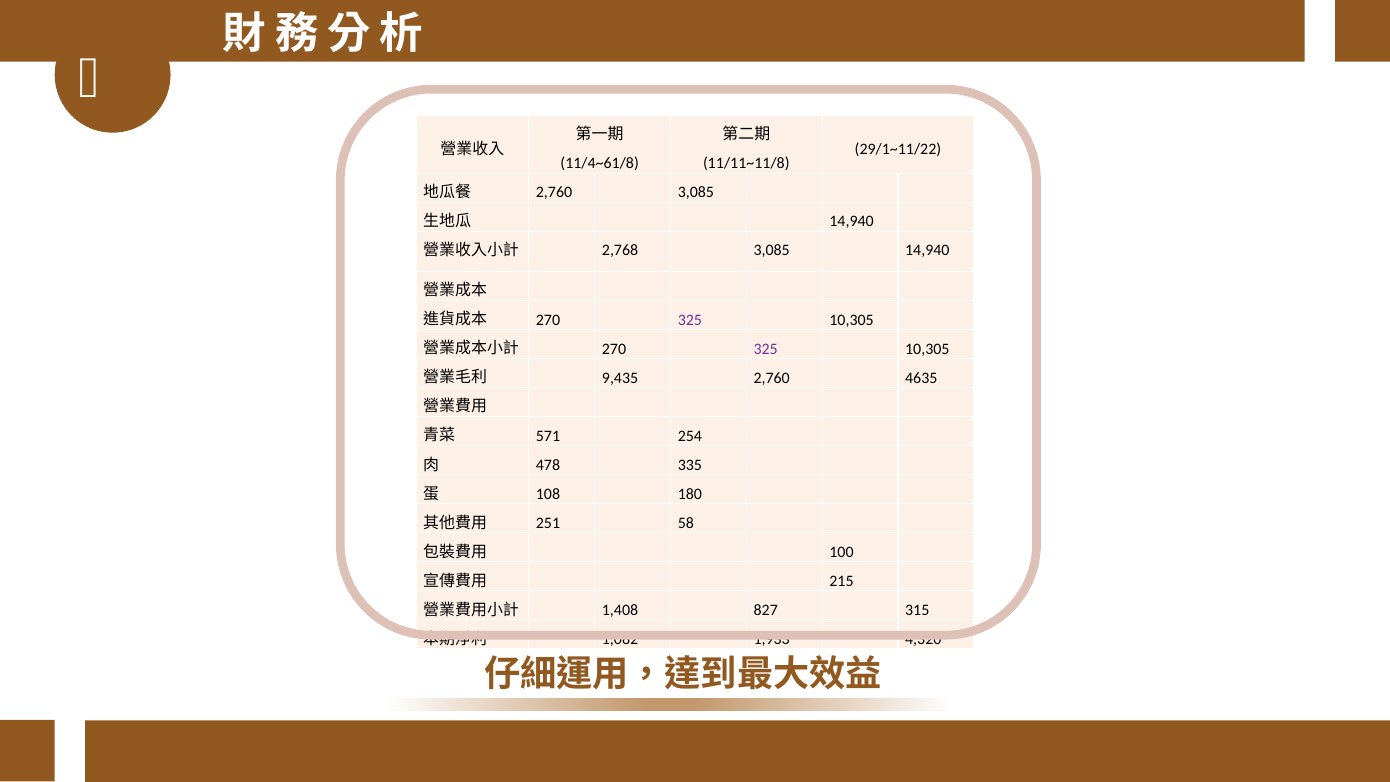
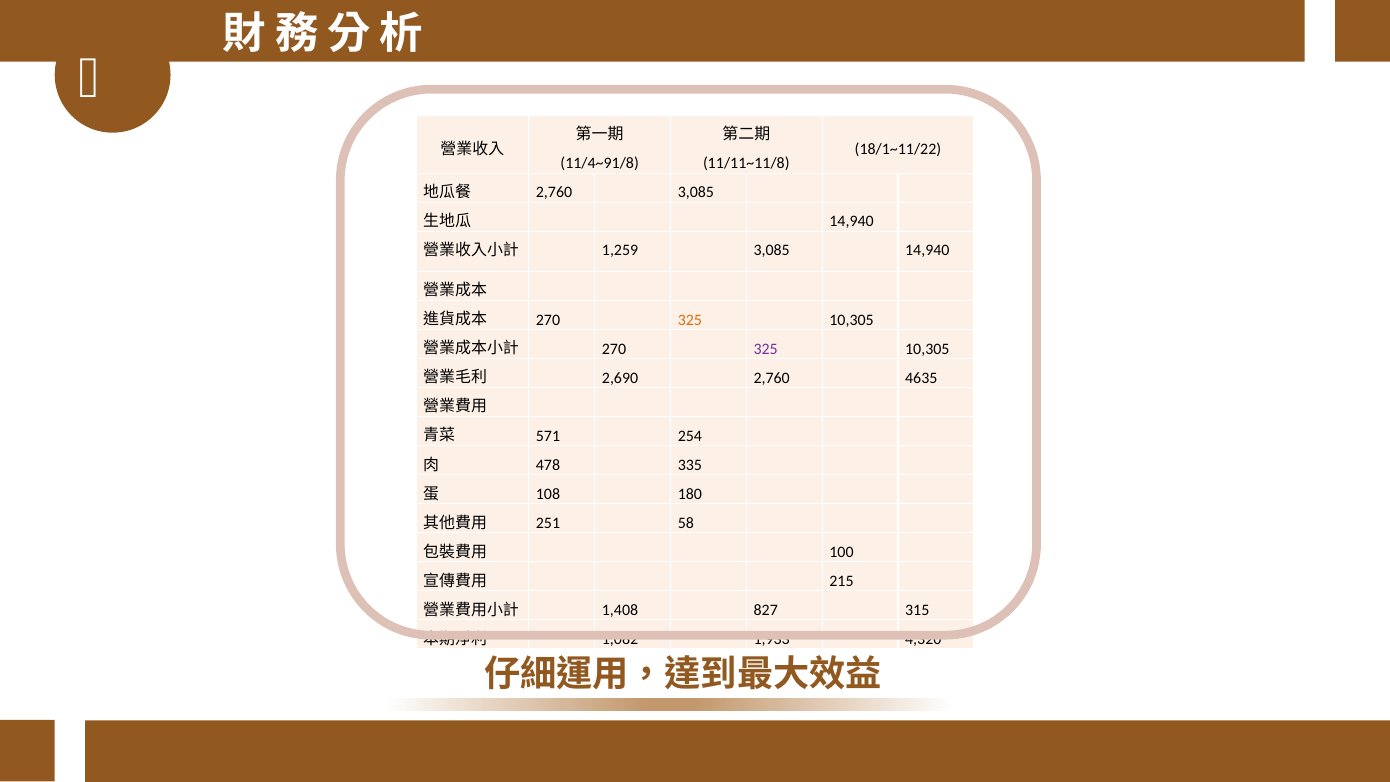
29/1~11/22: 29/1~11/22 -> 18/1~11/22
11/4~61/8: 11/4~61/8 -> 11/4~91/8
2,768: 2,768 -> 1,259
325 at (690, 320) colour: purple -> orange
9,435: 9,435 -> 2,690
